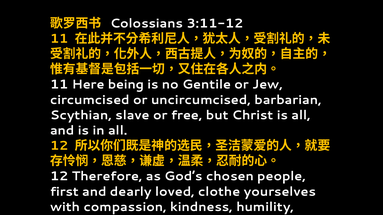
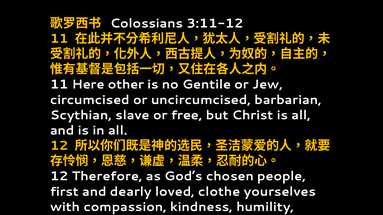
being: being -> other
